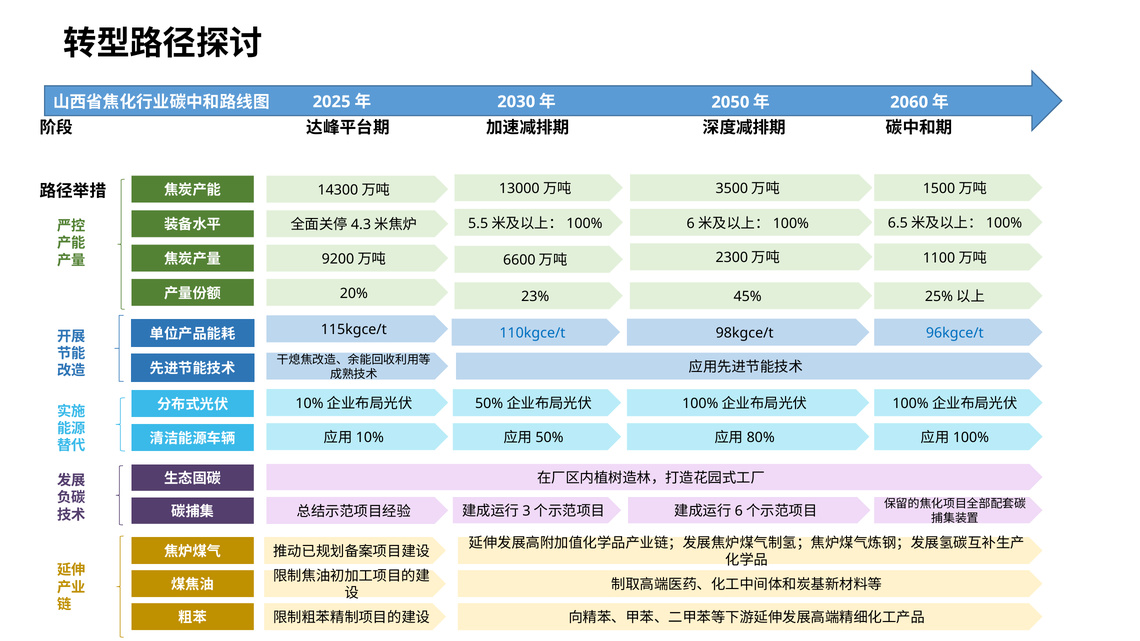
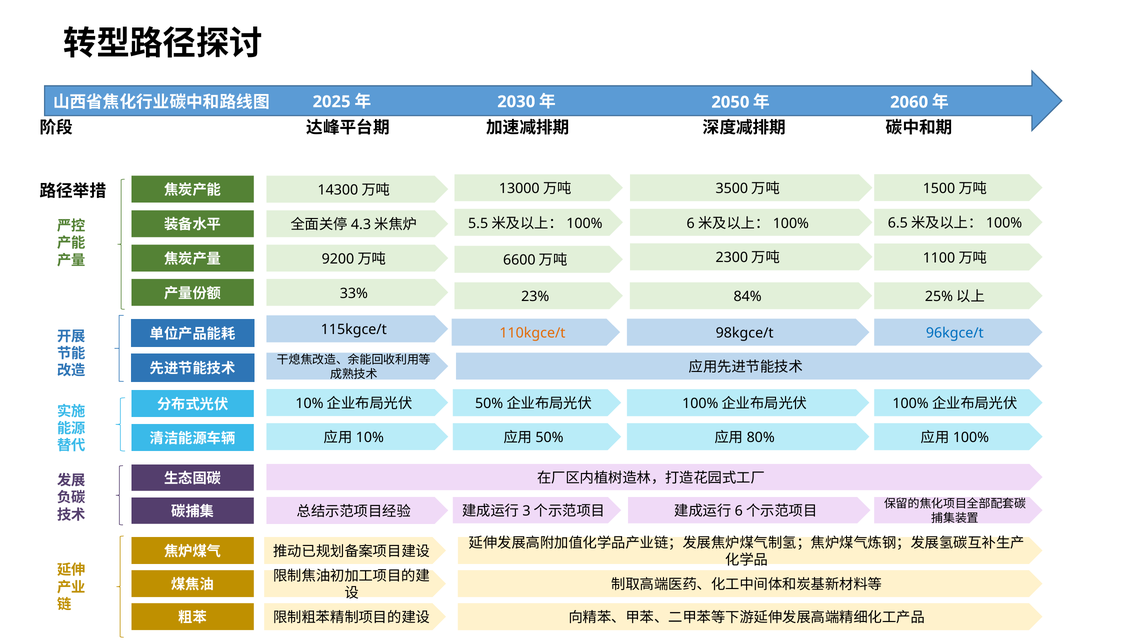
20%: 20% -> 33%
45%: 45% -> 84%
110kgce/t colour: blue -> orange
